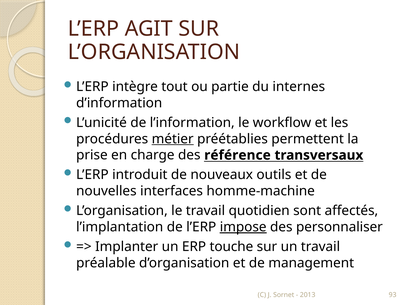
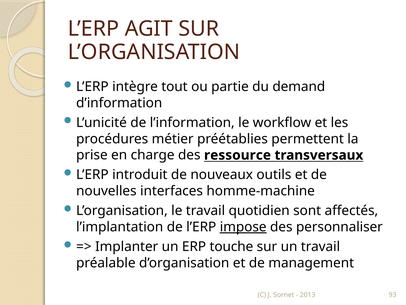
internes: internes -> demand
métier underline: present -> none
référence: référence -> ressource
